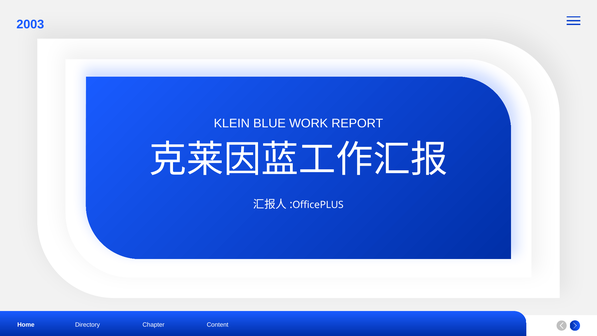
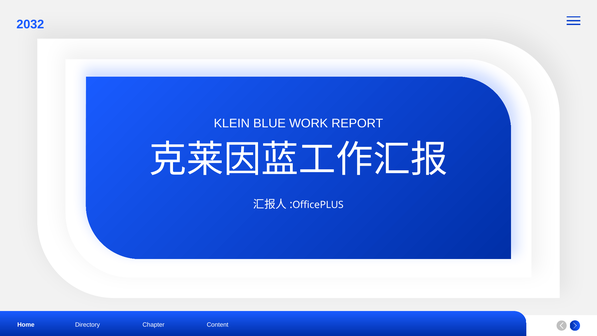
2003: 2003 -> 2032
